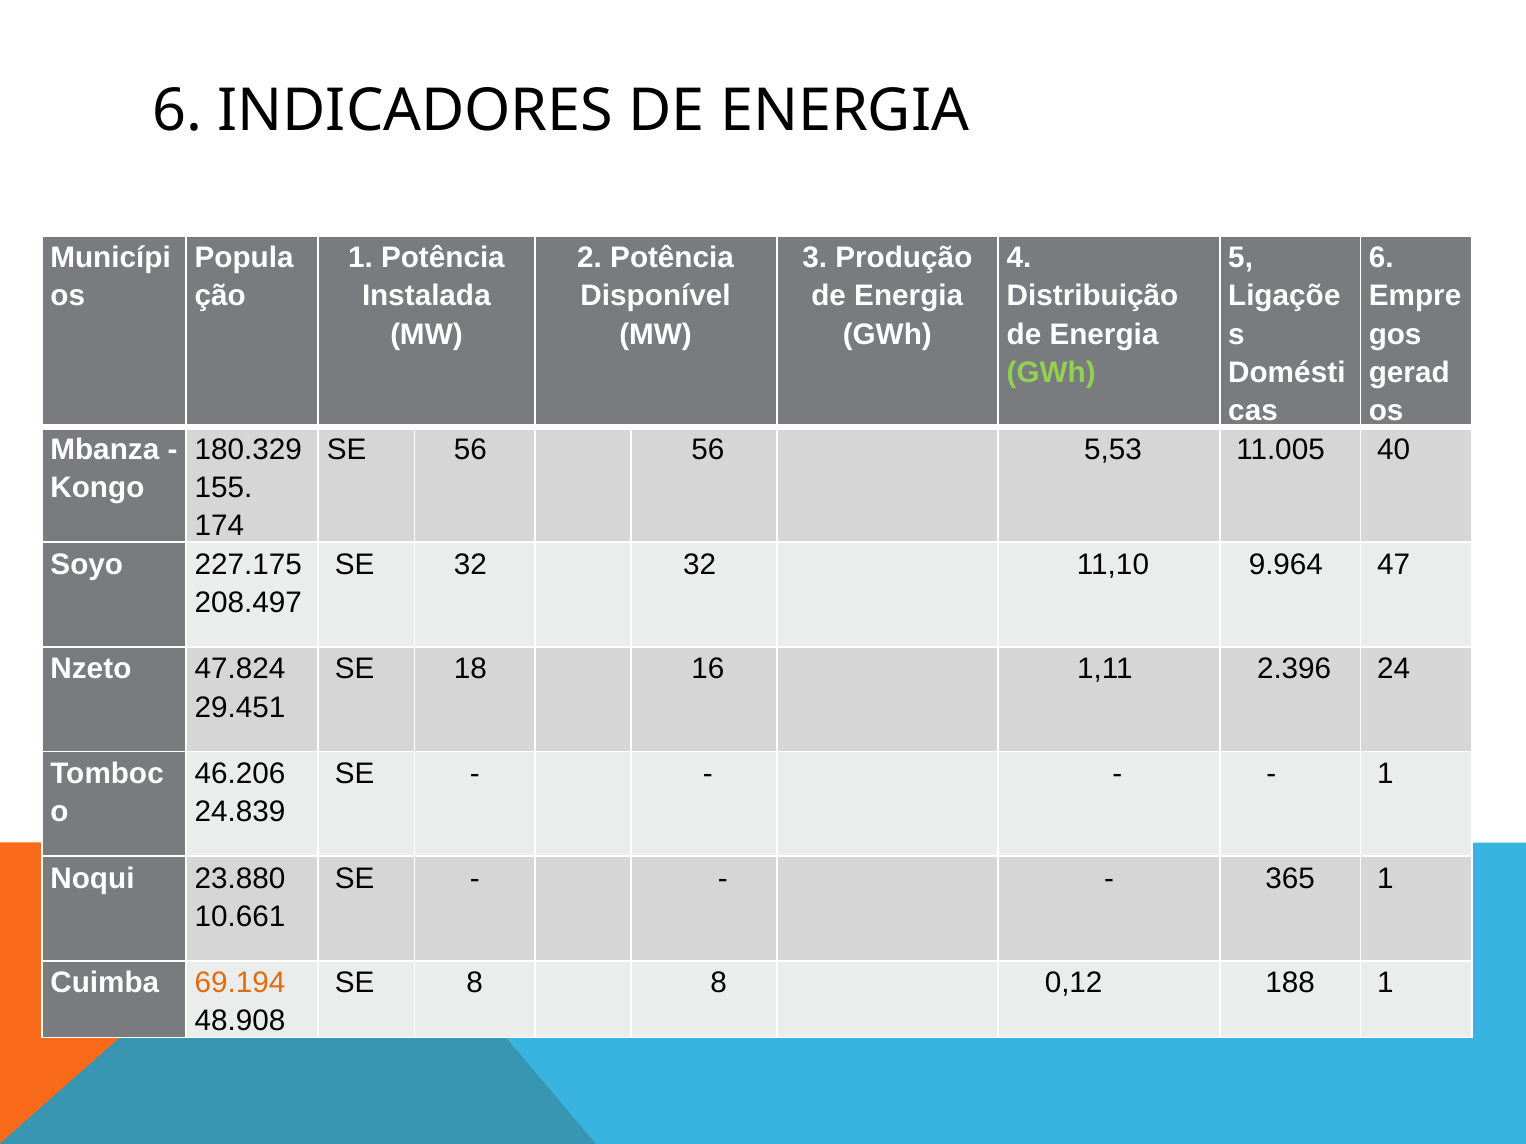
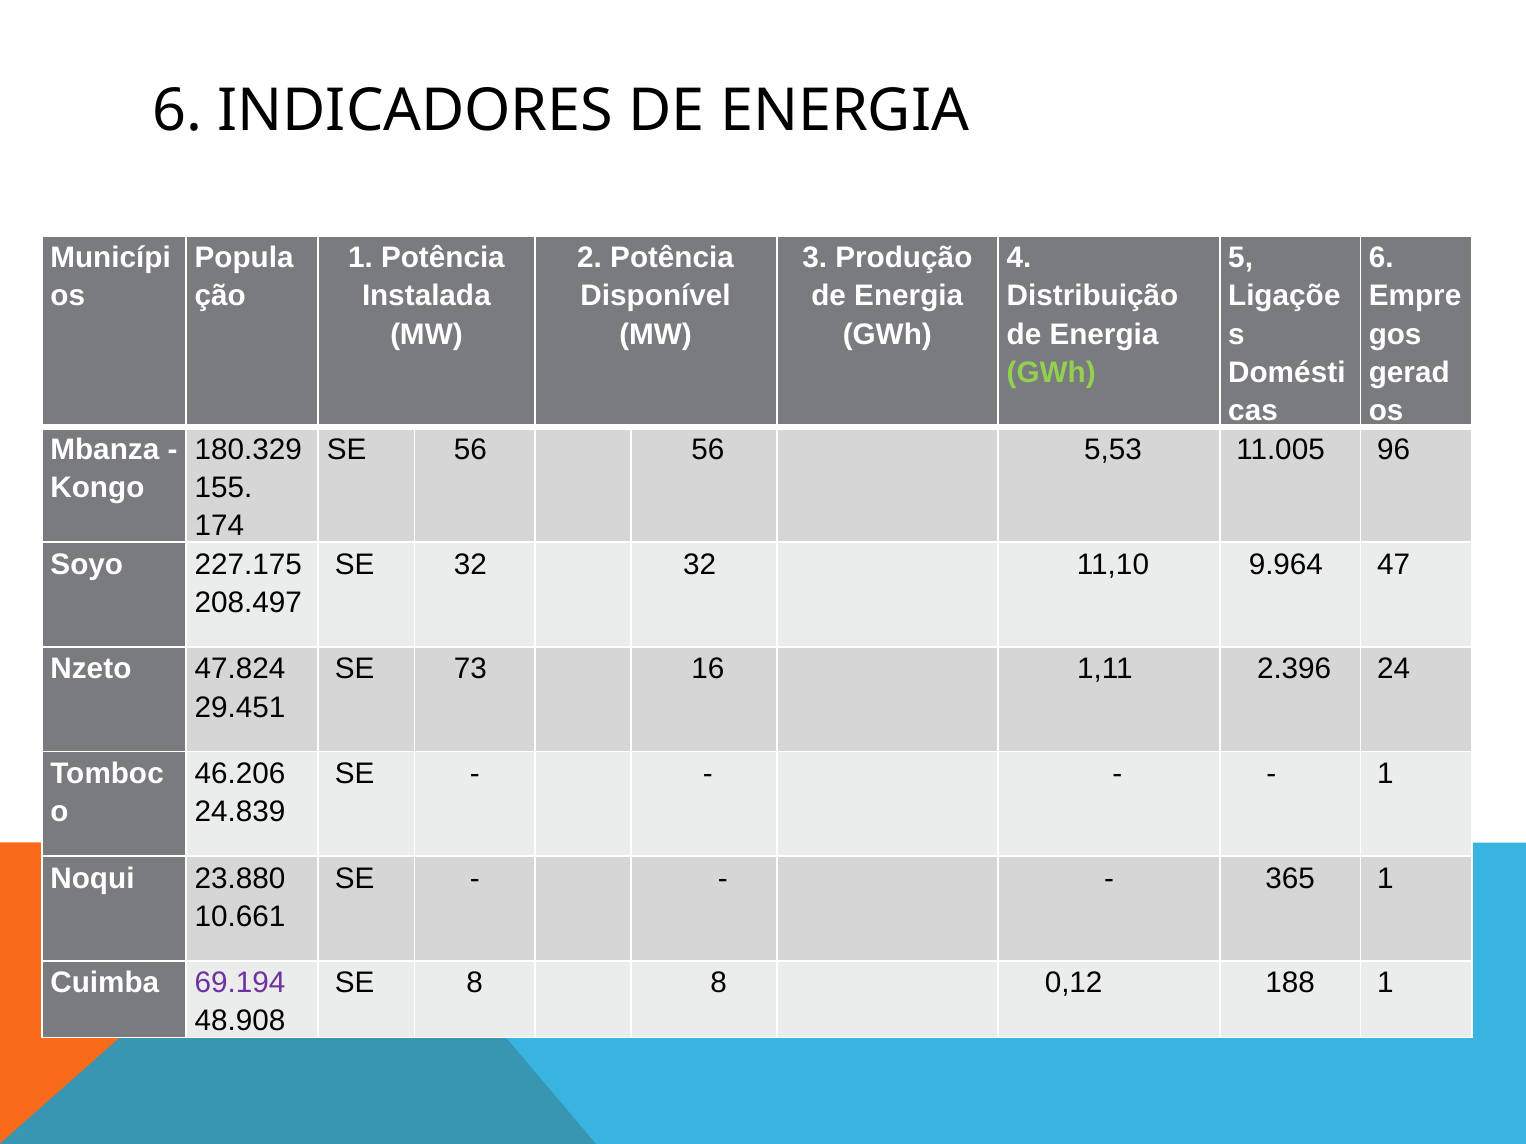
40: 40 -> 96
18: 18 -> 73
69.194 colour: orange -> purple
